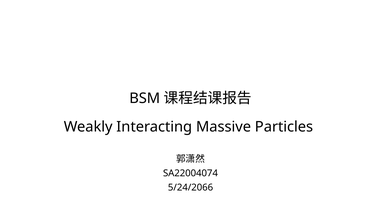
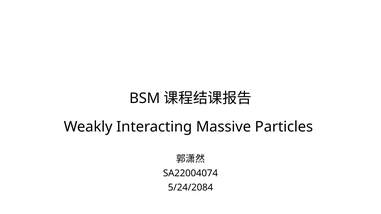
5/24/2066: 5/24/2066 -> 5/24/2084
